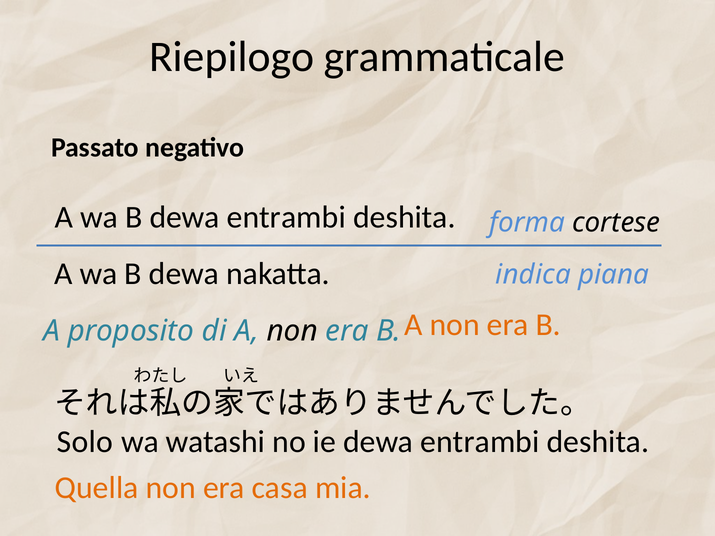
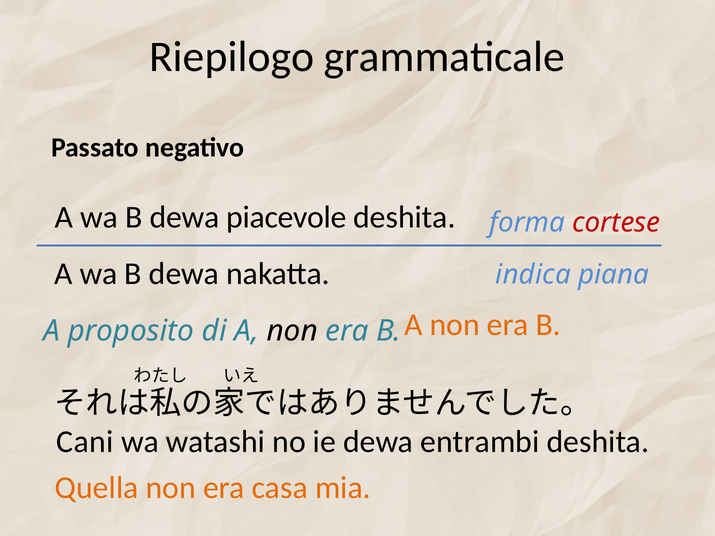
B dewa entrambi: entrambi -> piacevole
cortese colour: black -> red
Solo: Solo -> Cani
